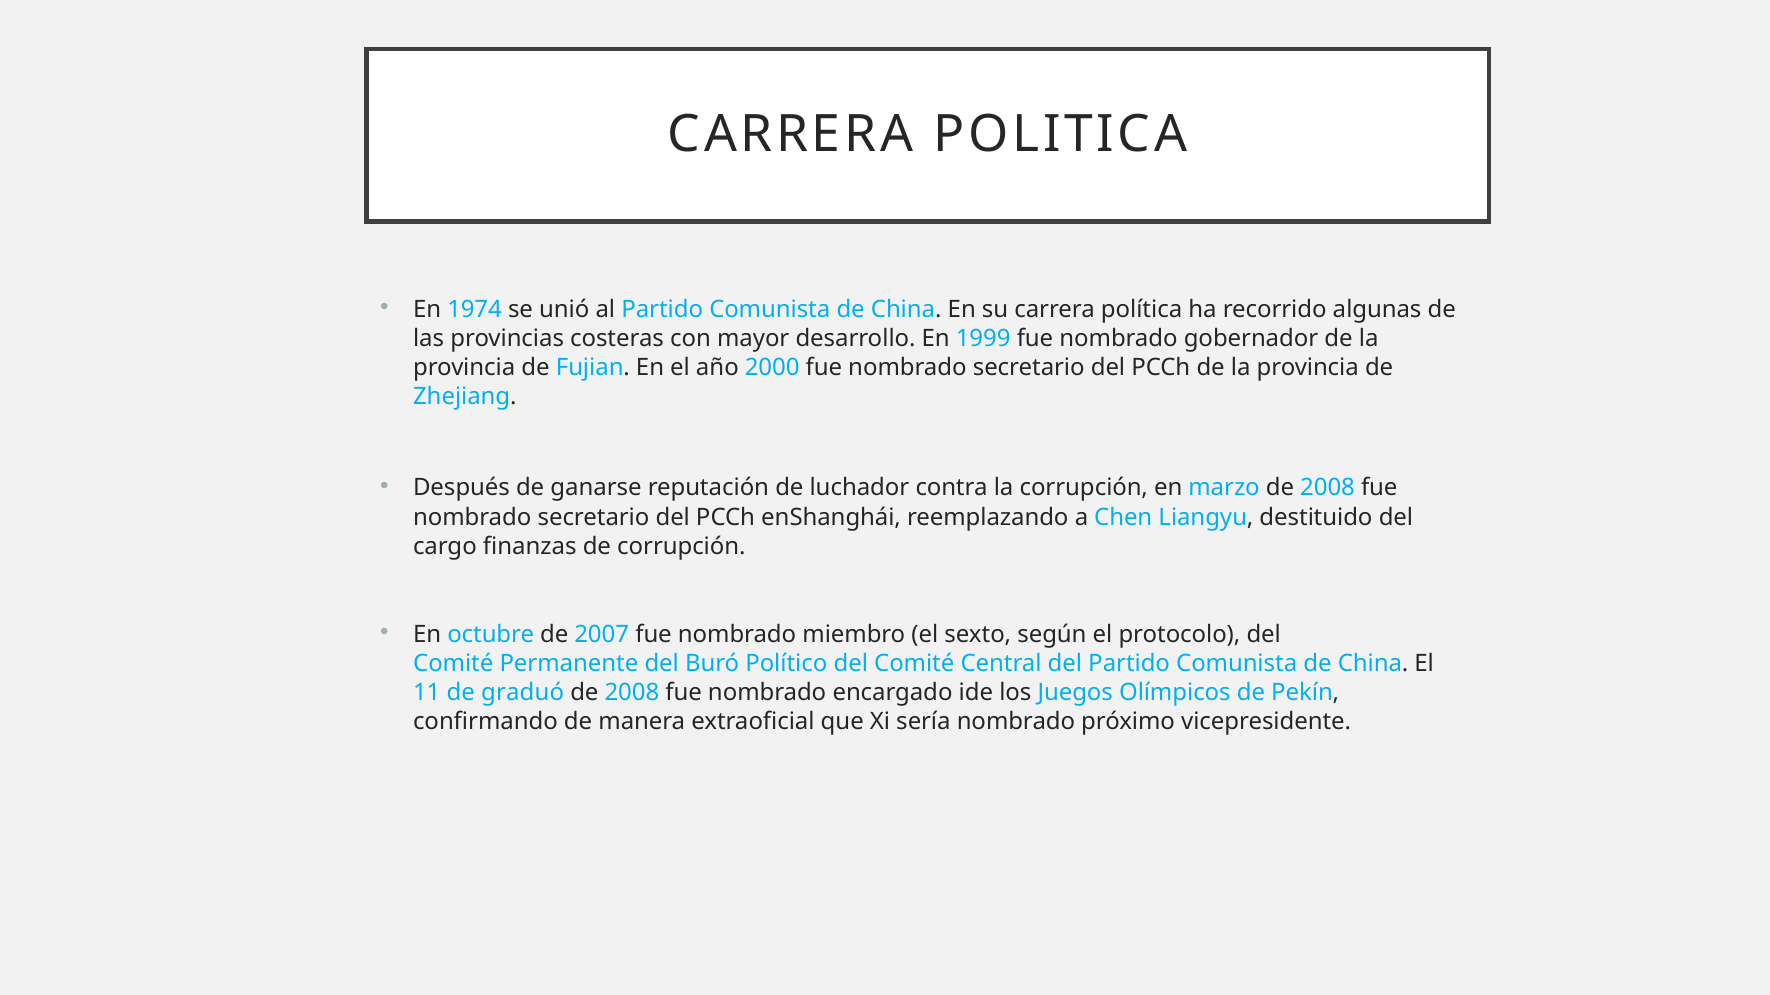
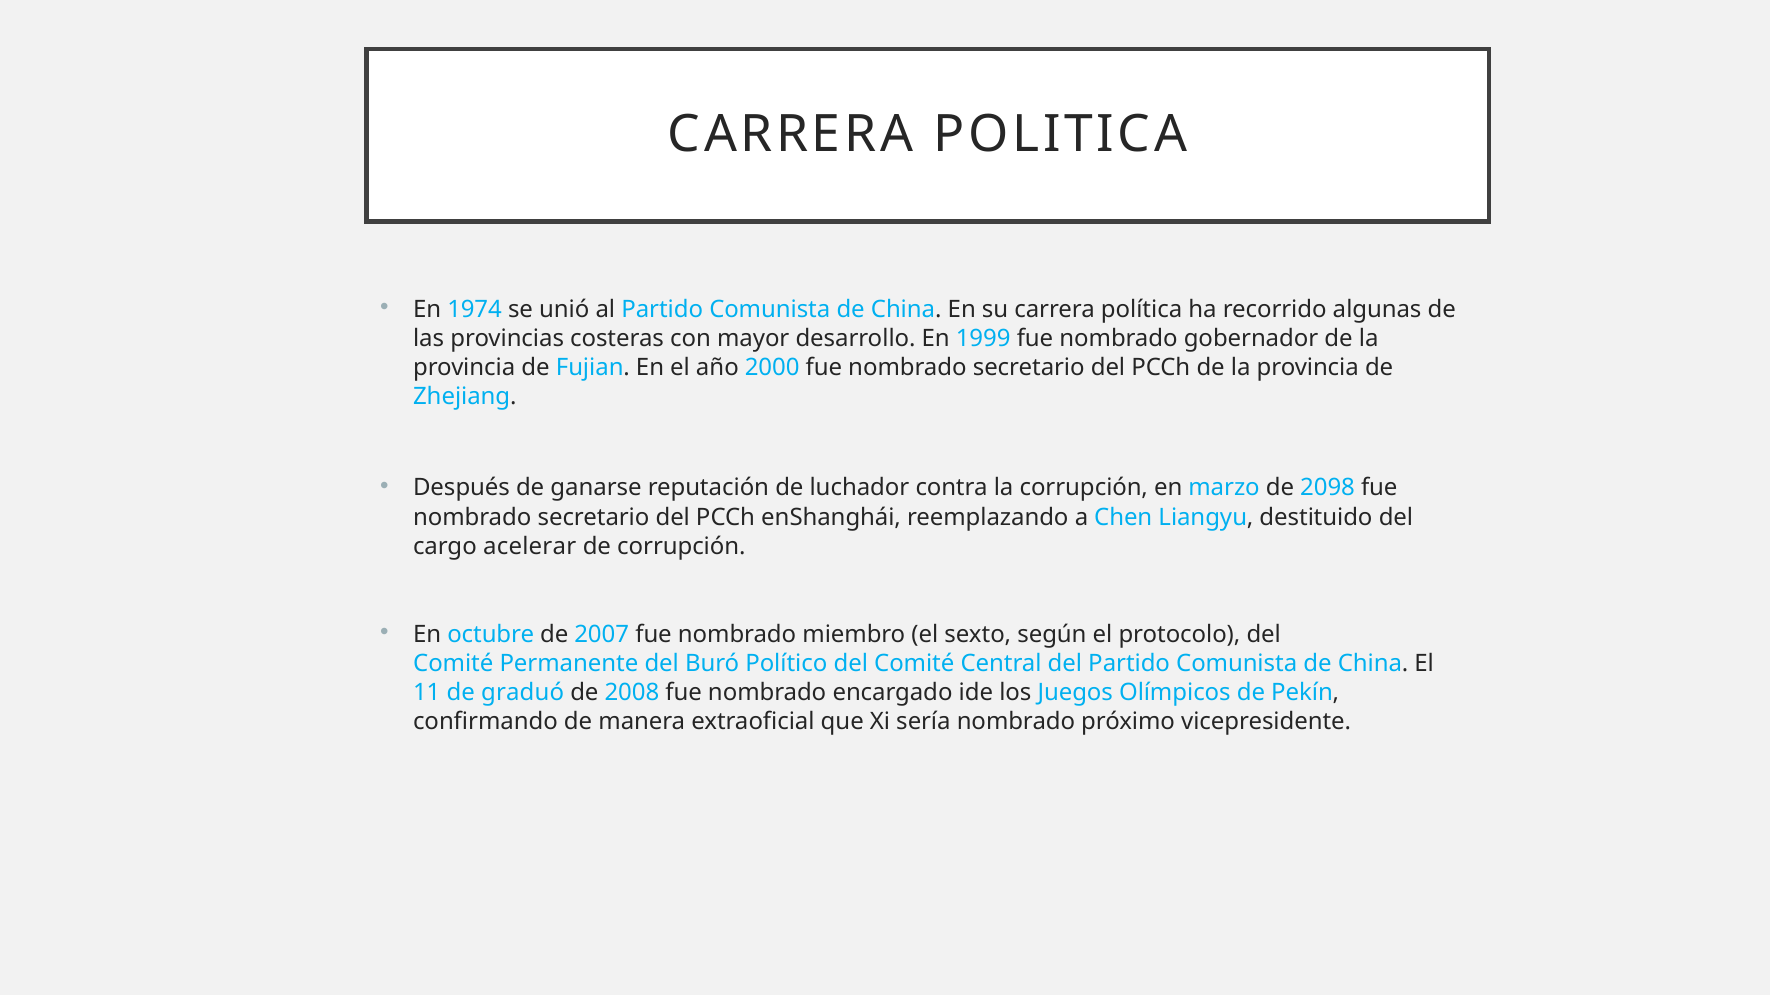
marzo de 2008: 2008 -> 2098
finanzas: finanzas -> acelerar
